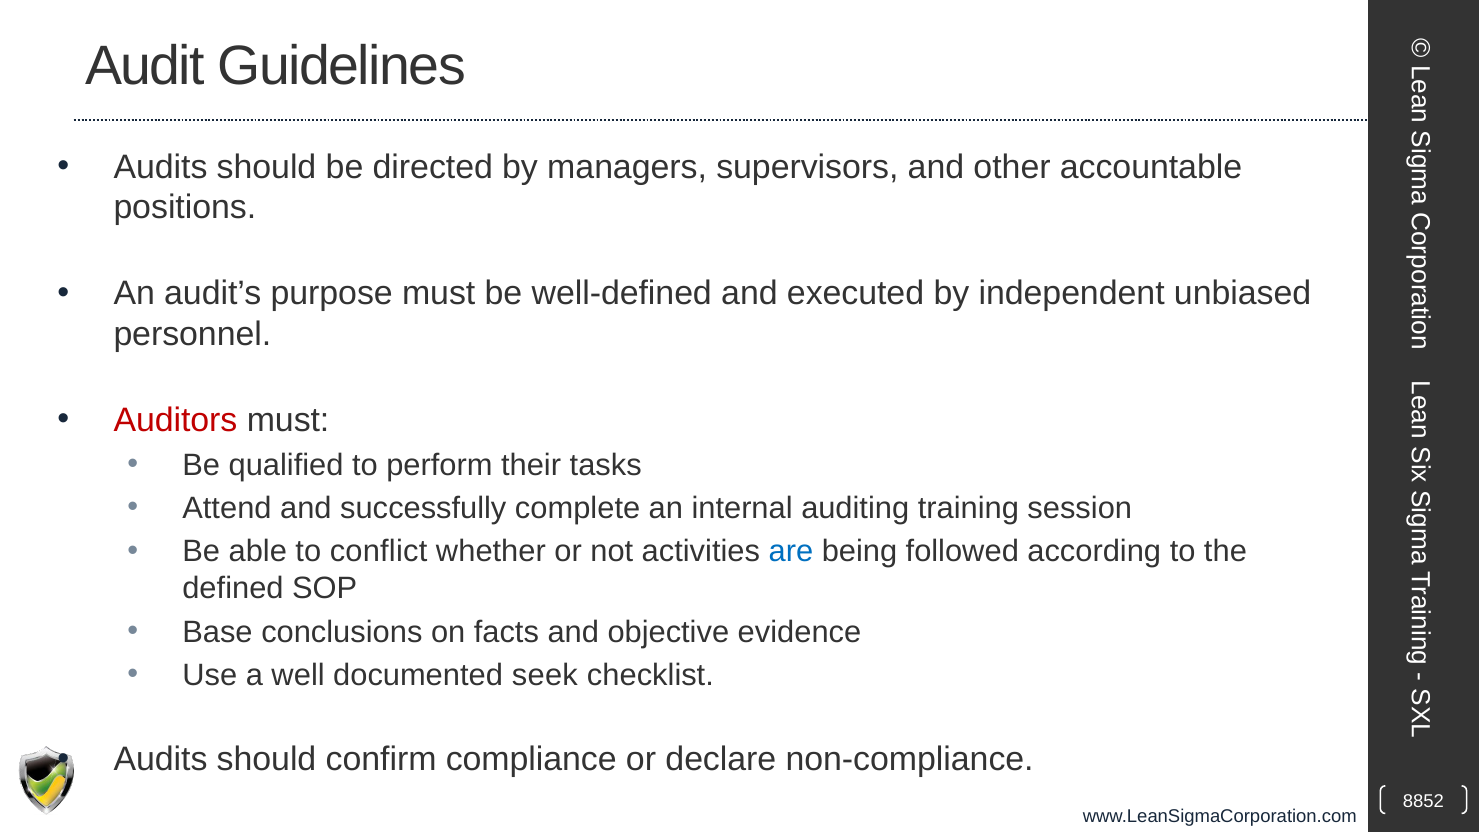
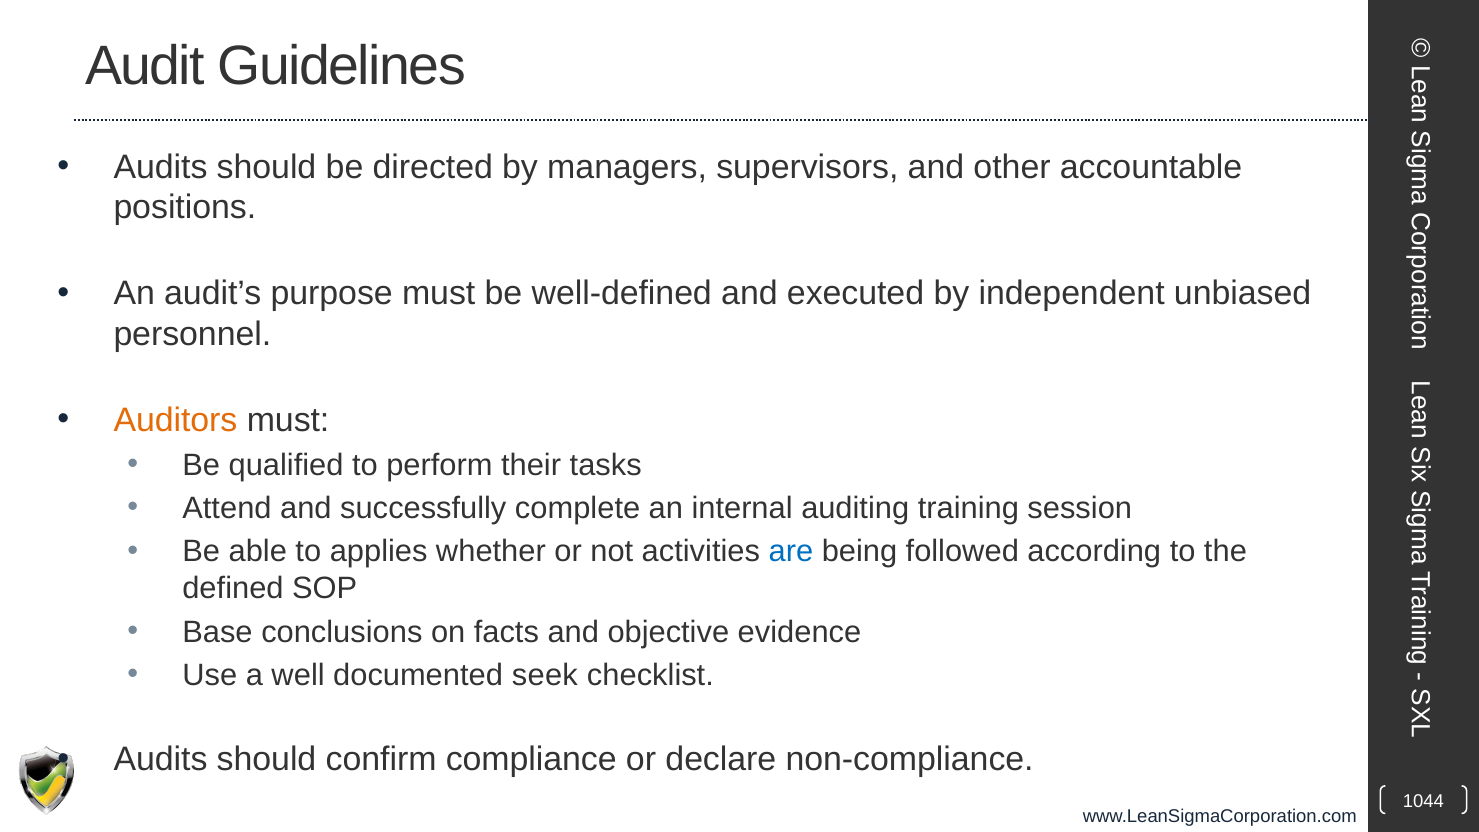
Auditors colour: red -> orange
conflict: conflict -> applies
8852: 8852 -> 1044
